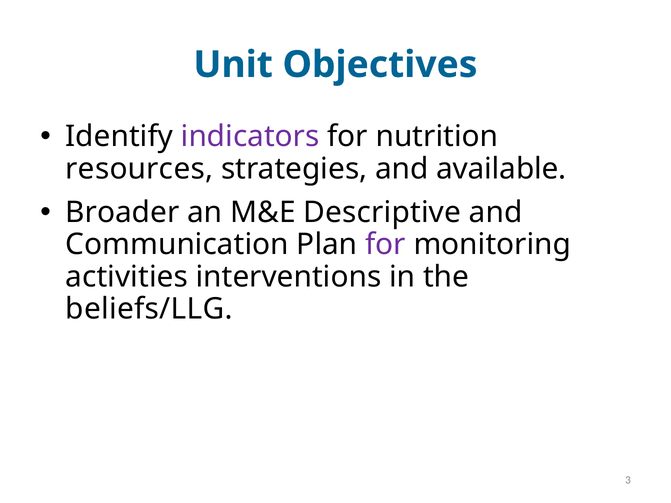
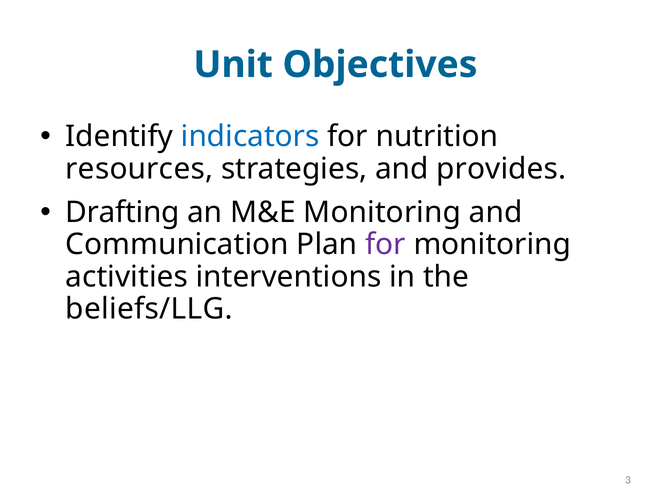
indicators colour: purple -> blue
available: available -> provides
Broader: Broader -> Drafting
M&E Descriptive: Descriptive -> Monitoring
